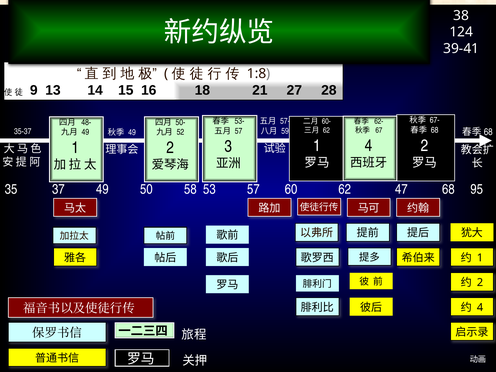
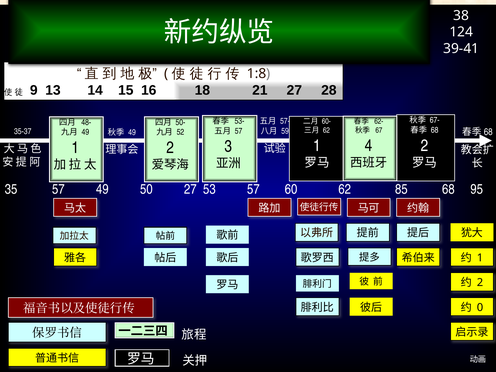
35 37: 37 -> 57
50 58: 58 -> 27
47: 47 -> 85
4 at (480, 307): 4 -> 0
